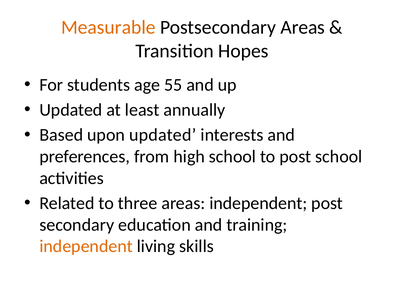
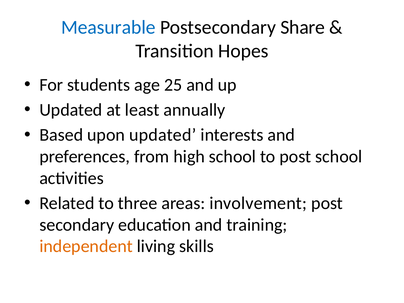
Measurable colour: orange -> blue
Postsecondary Areas: Areas -> Share
55: 55 -> 25
areas independent: independent -> involvement
